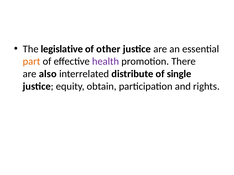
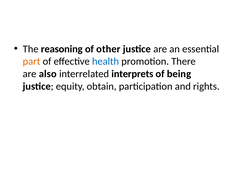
legislative: legislative -> reasoning
health colour: purple -> blue
distribute: distribute -> interprets
single: single -> being
